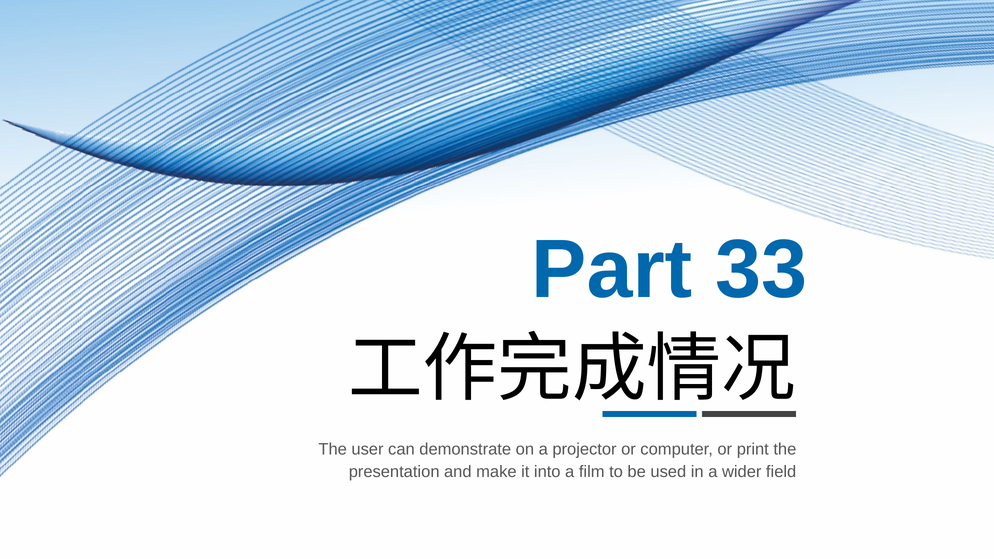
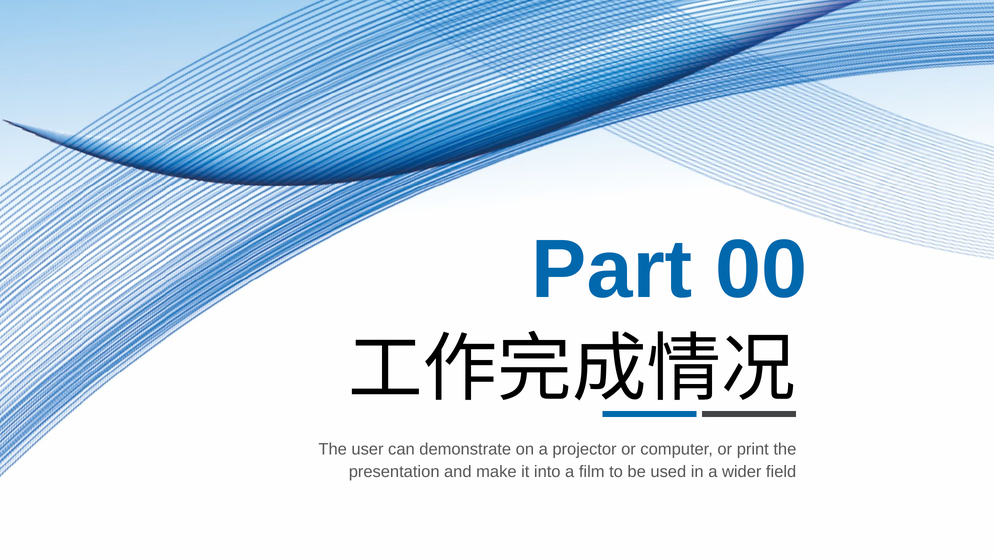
33: 33 -> 00
